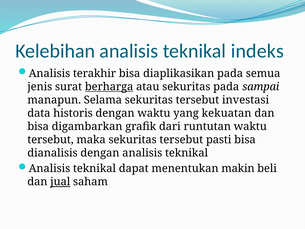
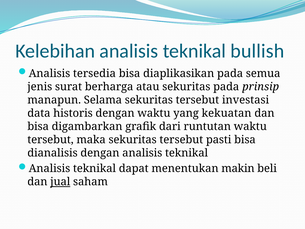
indeks: indeks -> bullish
terakhir: terakhir -> tersedia
berharga underline: present -> none
sampai: sampai -> prinsip
